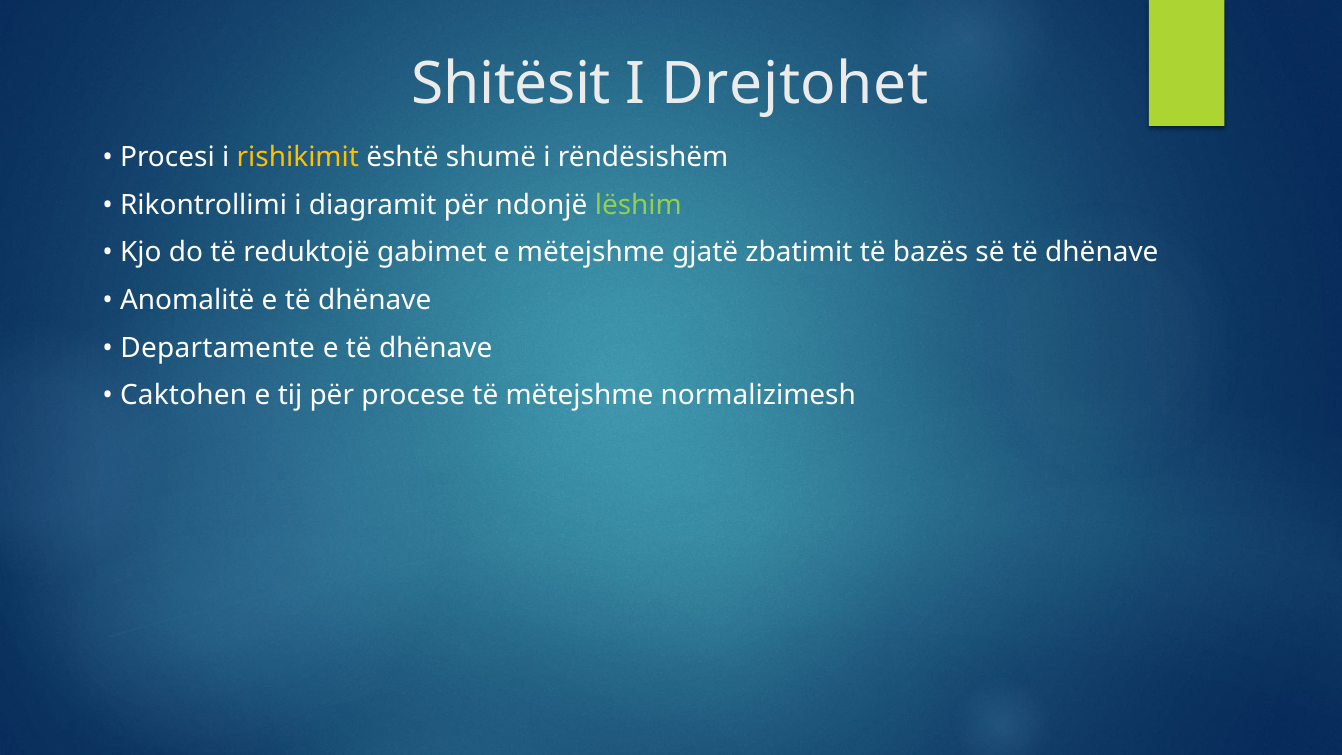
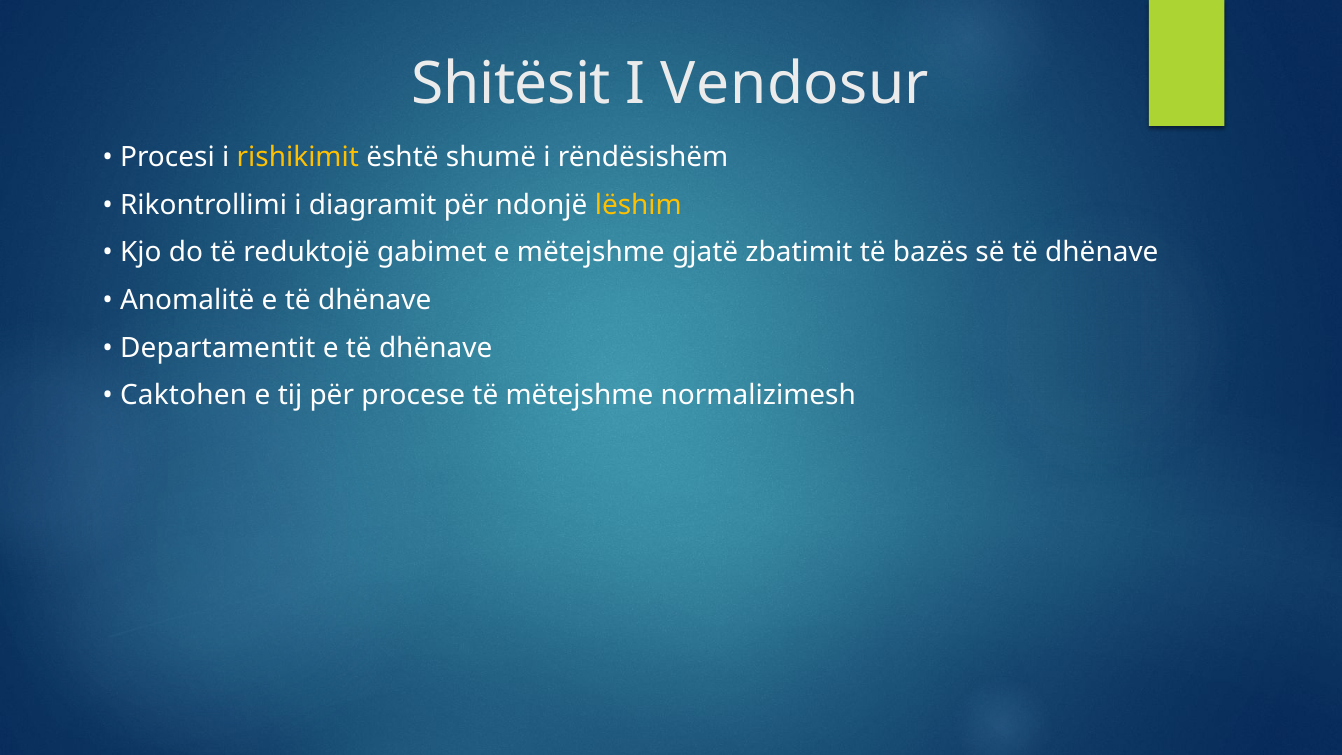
Drejtohet: Drejtohet -> Vendosur
lëshim colour: light green -> yellow
Departamente: Departamente -> Departamentit
